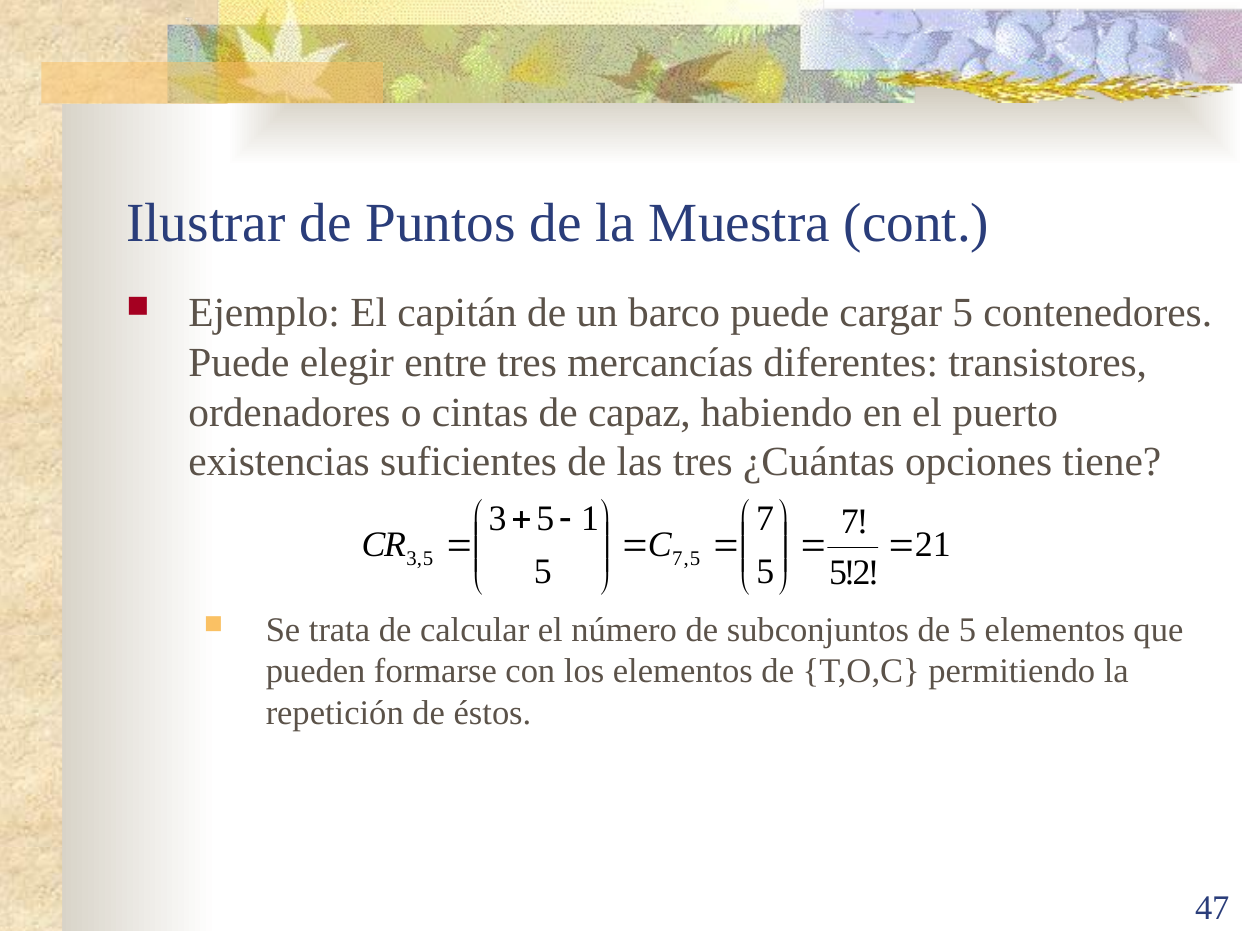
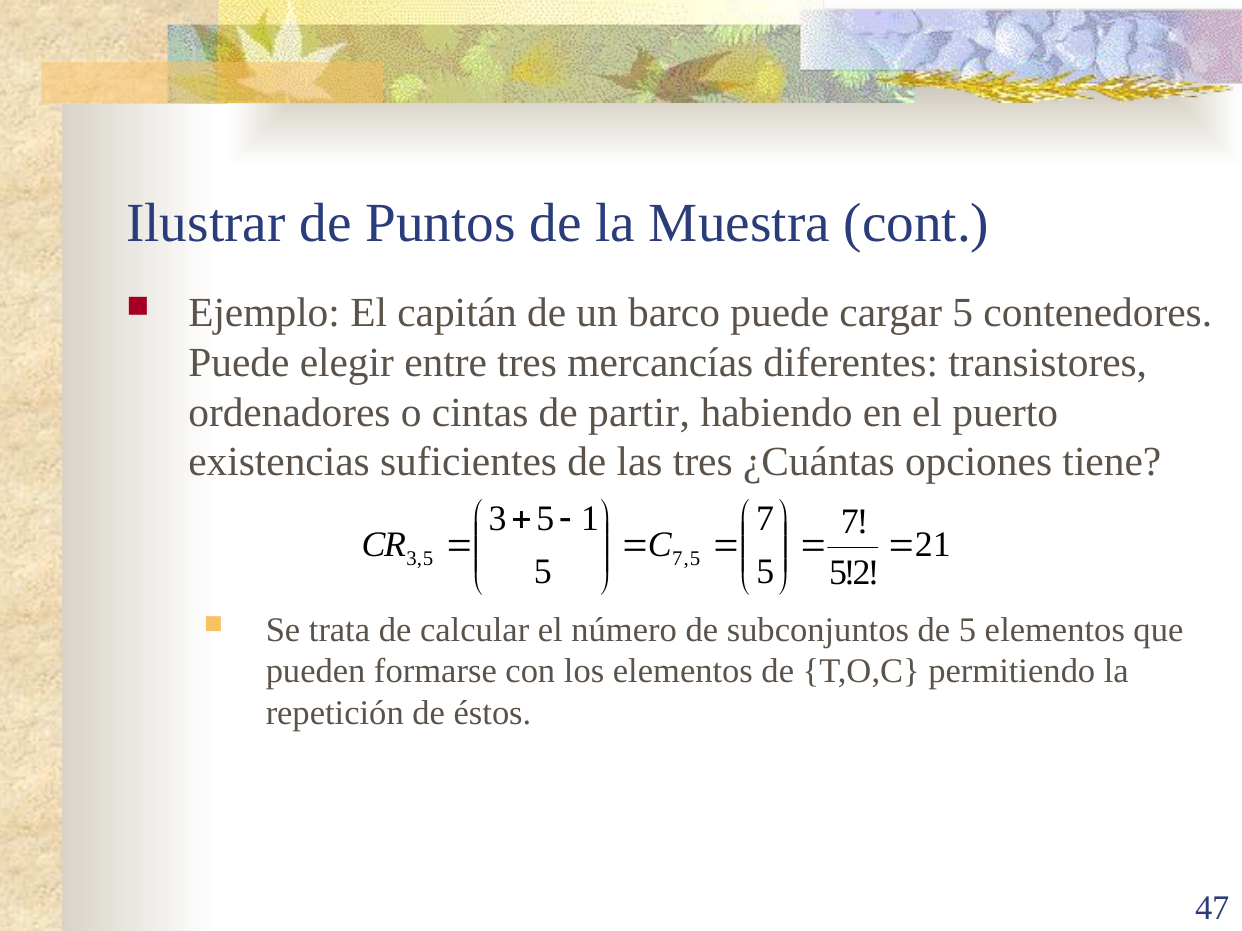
capaz: capaz -> partir
